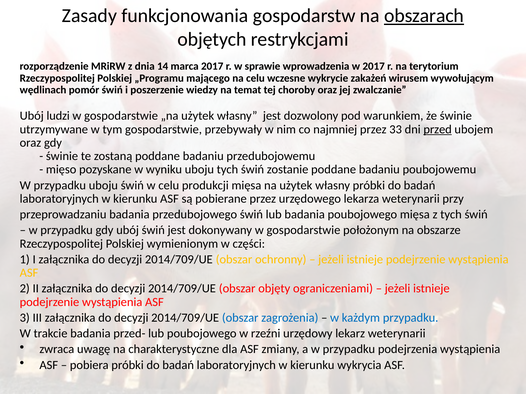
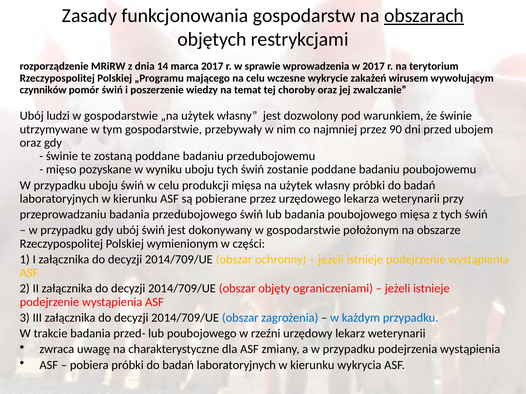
wędlinach: wędlinach -> czynników
33: 33 -> 90
przed underline: present -> none
